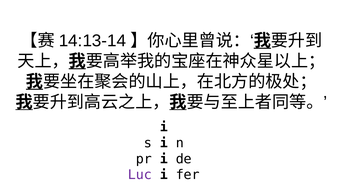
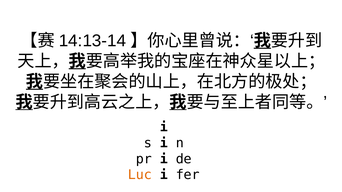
Luc colour: purple -> orange
